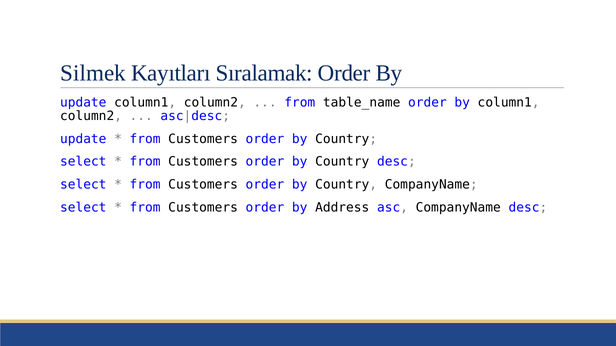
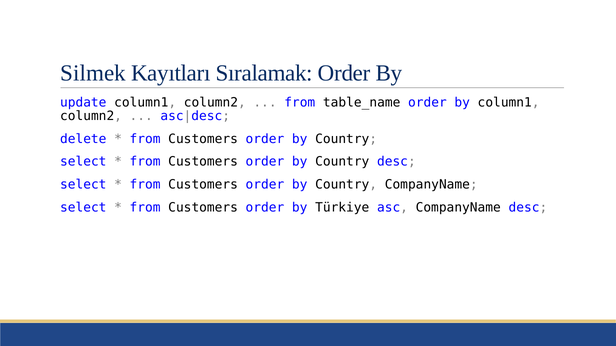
update at (83, 139): update -> delete
Address: Address -> Türkiye
